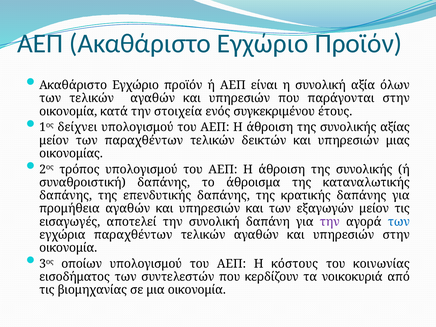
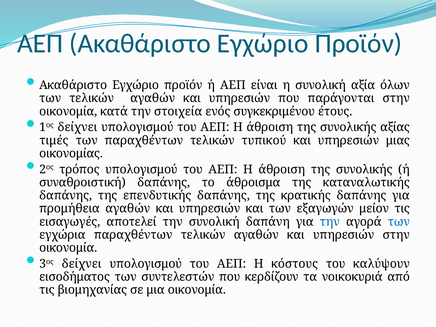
μείον at (54, 140): μείον -> τιμές
δεικτών: δεικτών -> τυπικού
την at (330, 222) colour: purple -> blue
3ος οποίων: οποίων -> δείχνει
κοινωνίας: κοινωνίας -> καλύψουν
